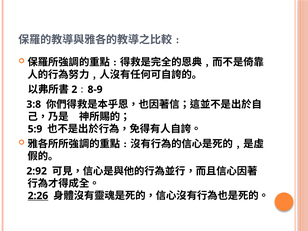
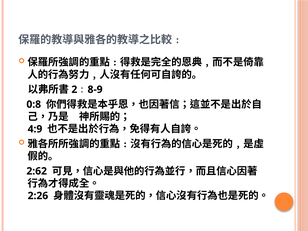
3:8: 3:8 -> 0:8
5:9: 5:9 -> 4:9
2:92: 2:92 -> 2:62
2:26 underline: present -> none
